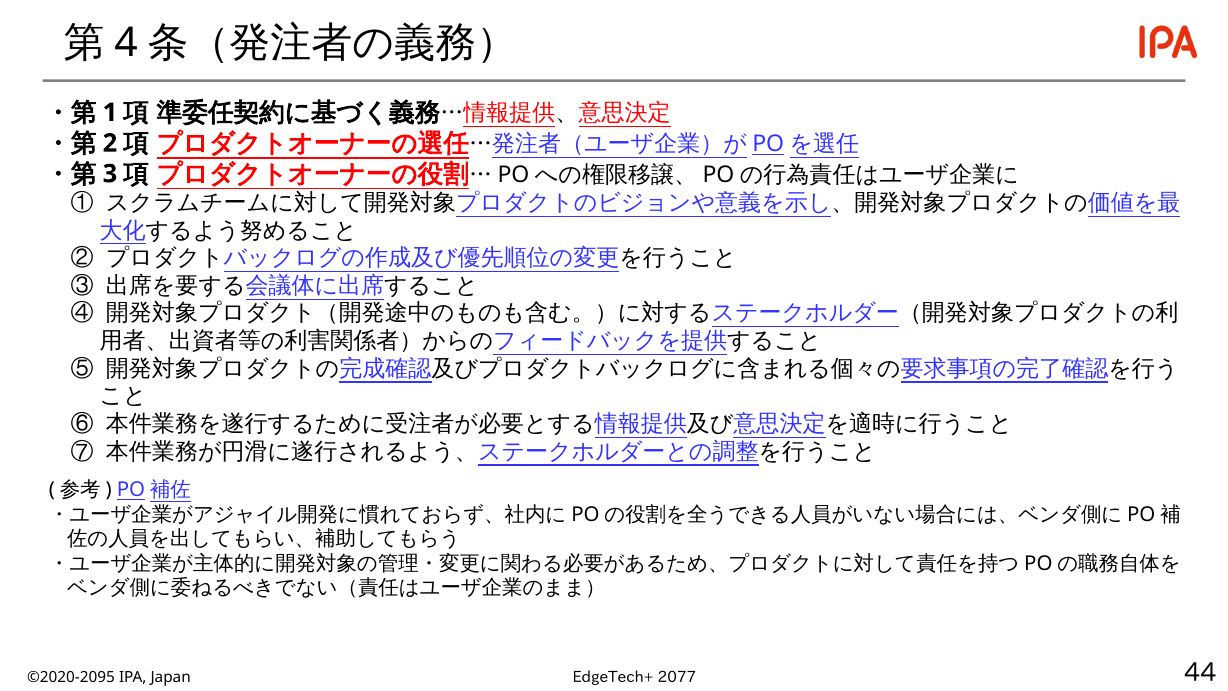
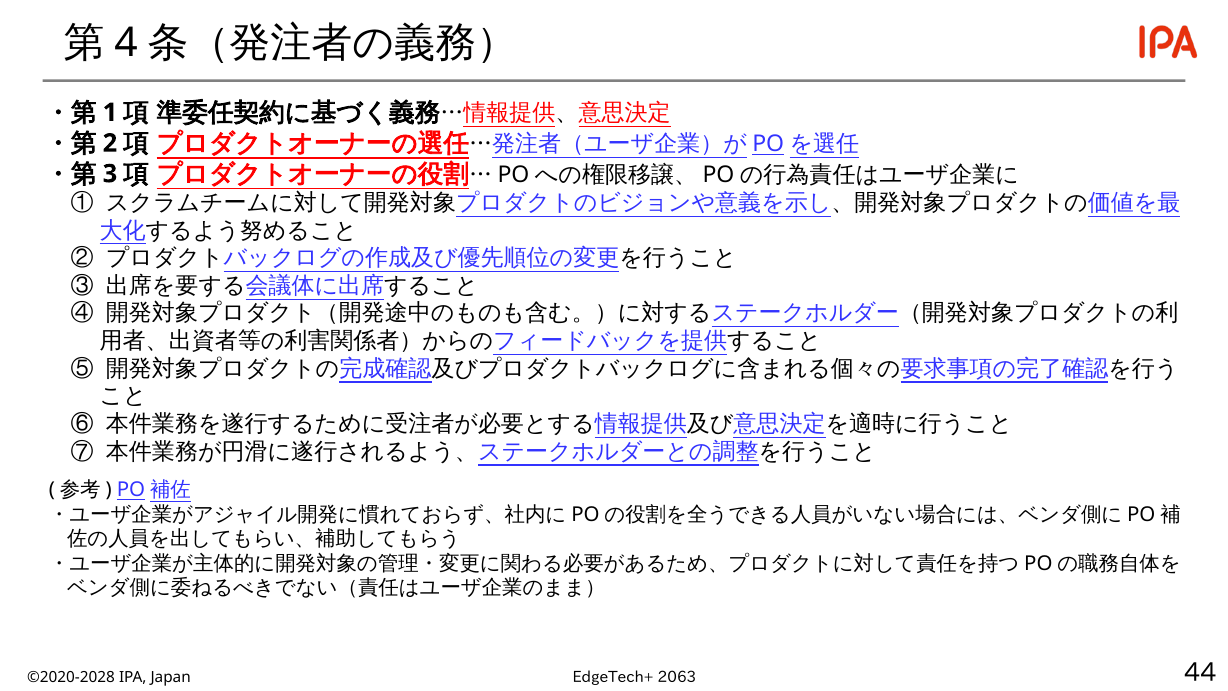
2077: 2077 -> 2063
©2020-2095: ©2020-2095 -> ©2020-2028
